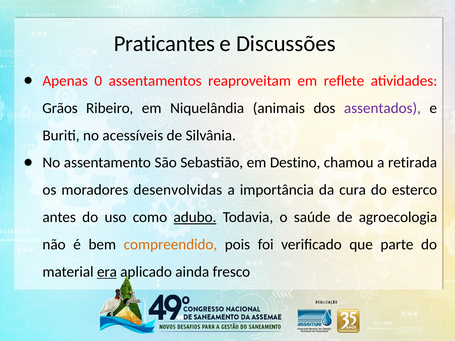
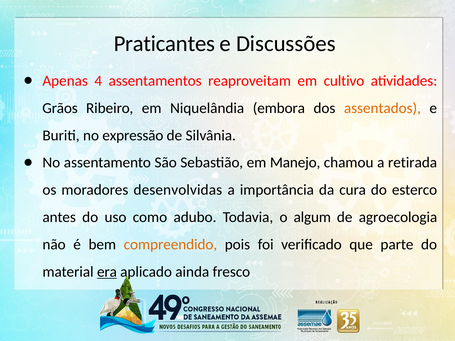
0: 0 -> 4
reflete: reflete -> cultivo
animais: animais -> embora
assentados colour: purple -> orange
acessíveis: acessíveis -> expressão
Destino: Destino -> Manejo
adubo underline: present -> none
saúde: saúde -> algum
